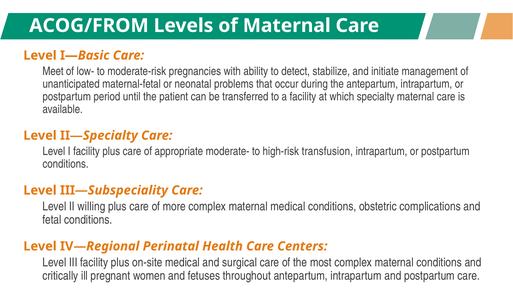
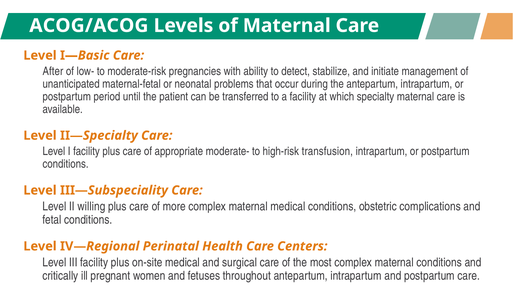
ACOG/FROM: ACOG/FROM -> ACOG/ACOG
Meet: Meet -> After
